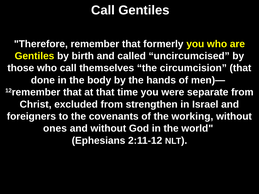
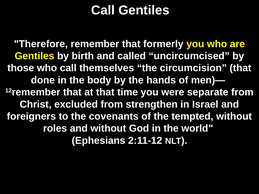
working: working -> tempted
ones: ones -> roles
